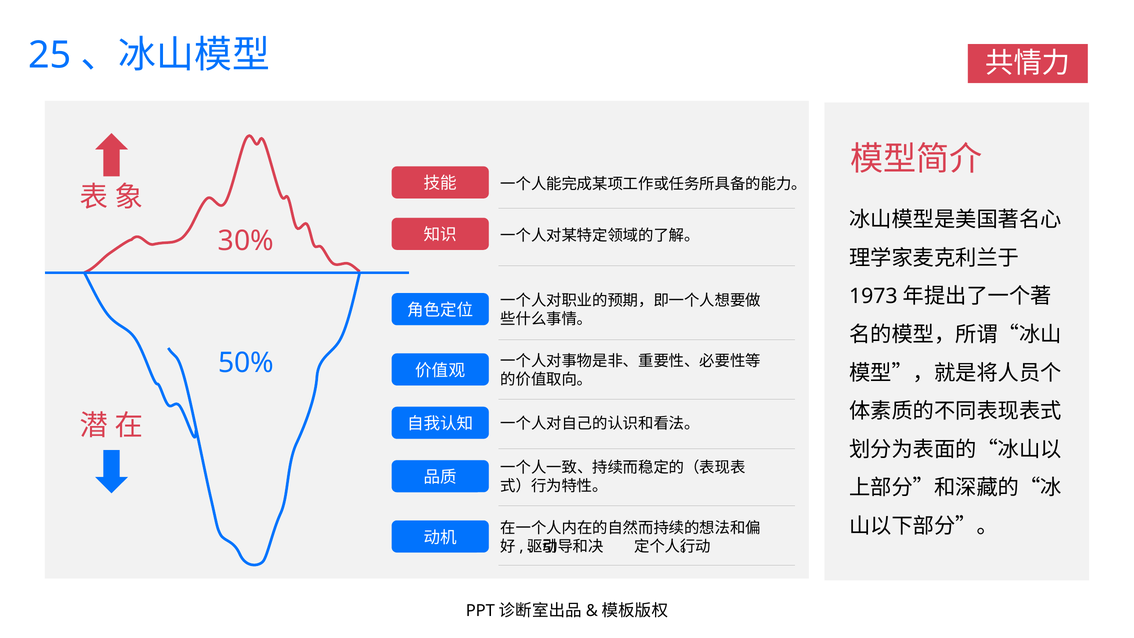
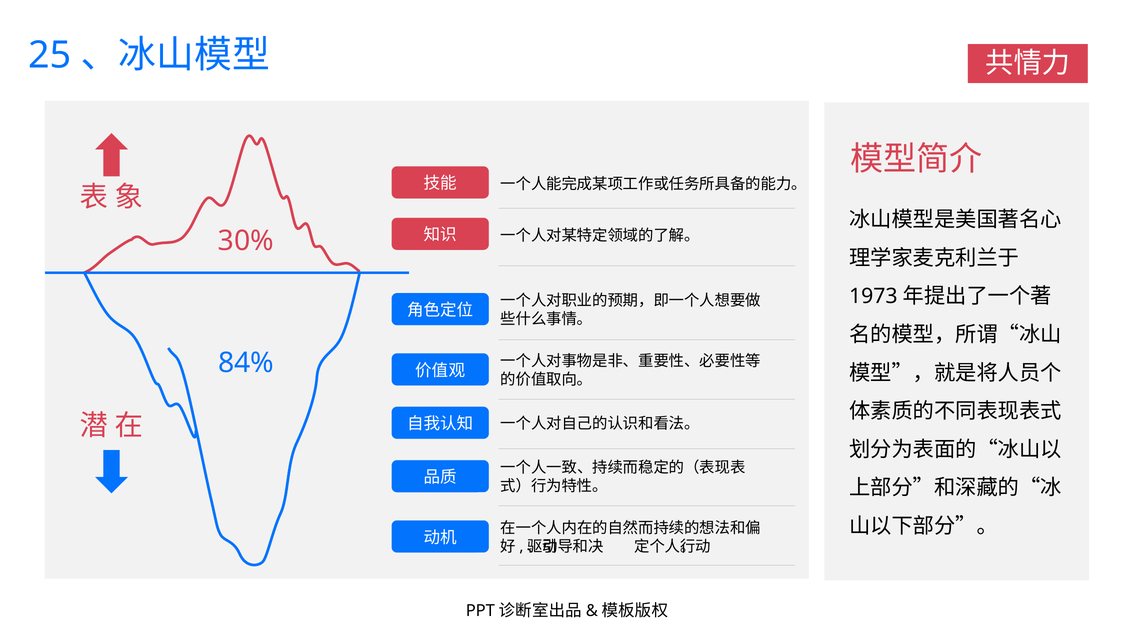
50%: 50% -> 84%
